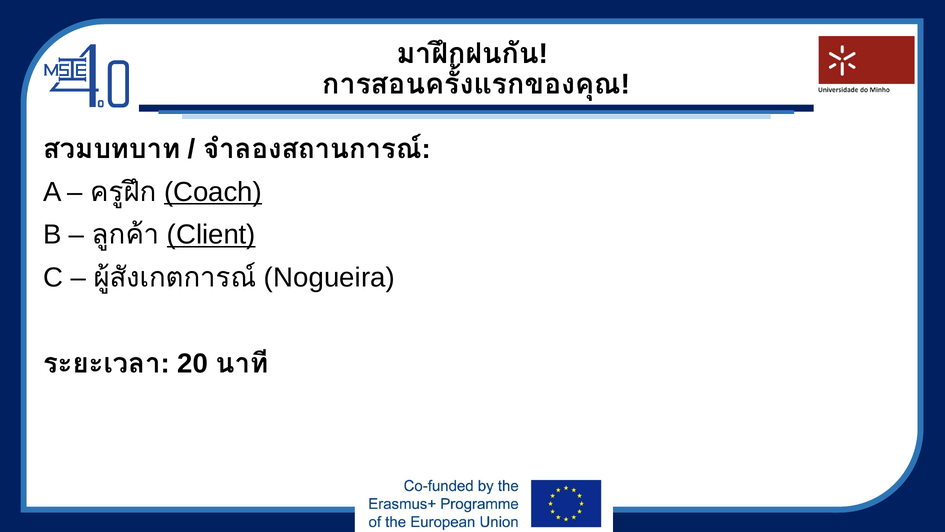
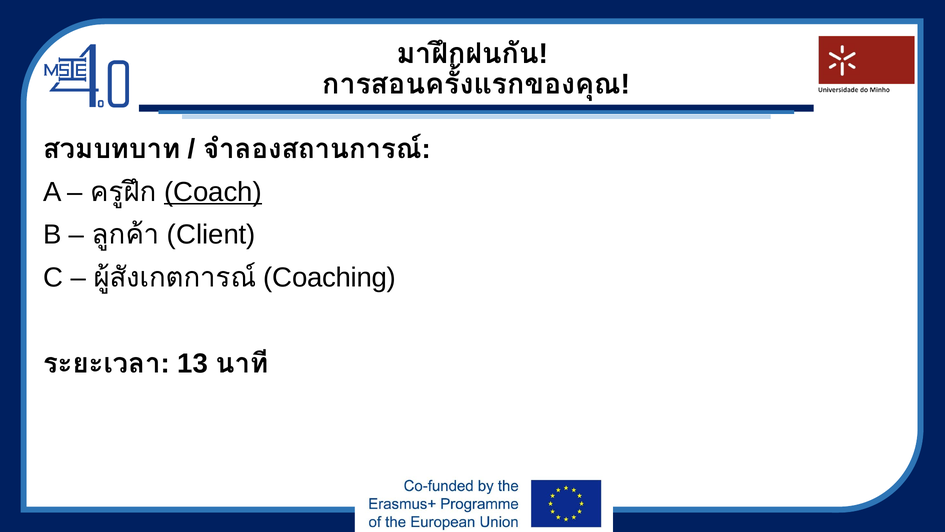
Client underline: present -> none
Nogueira: Nogueira -> Coaching
20: 20 -> 13
